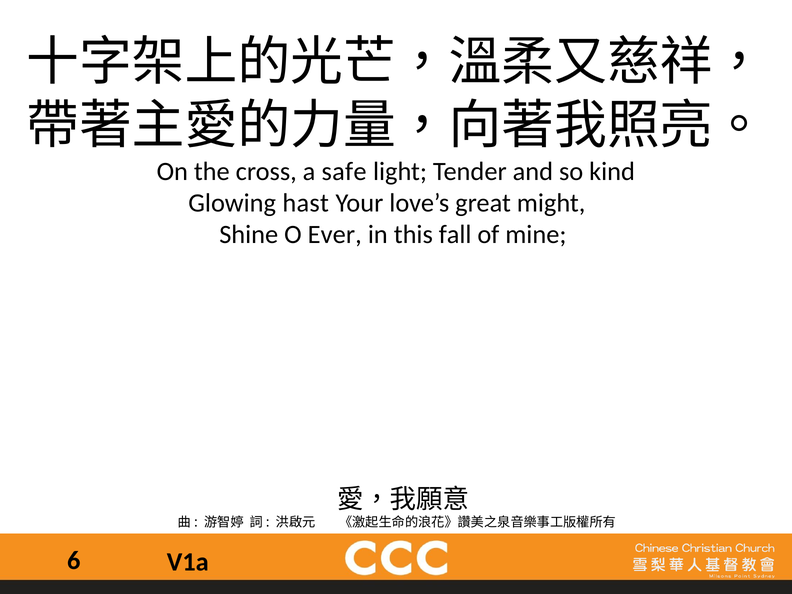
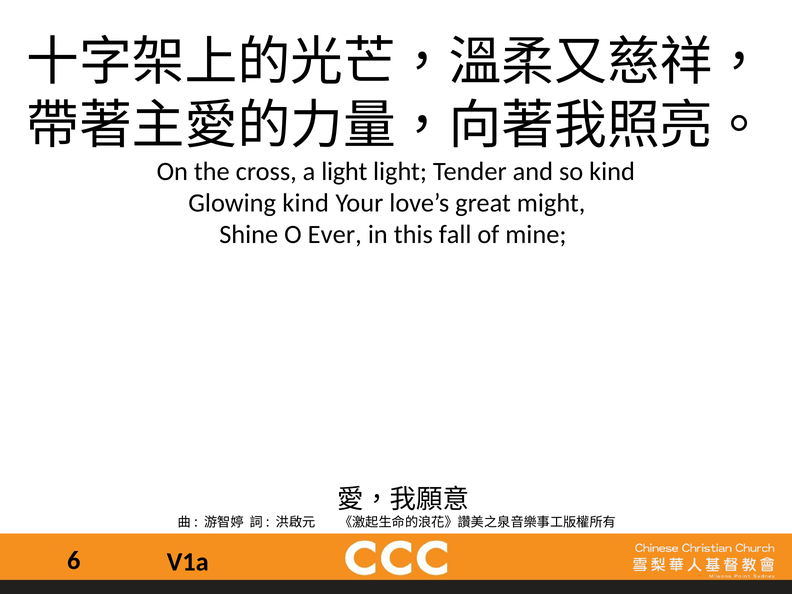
a safe: safe -> light
Glowing hast: hast -> kind
